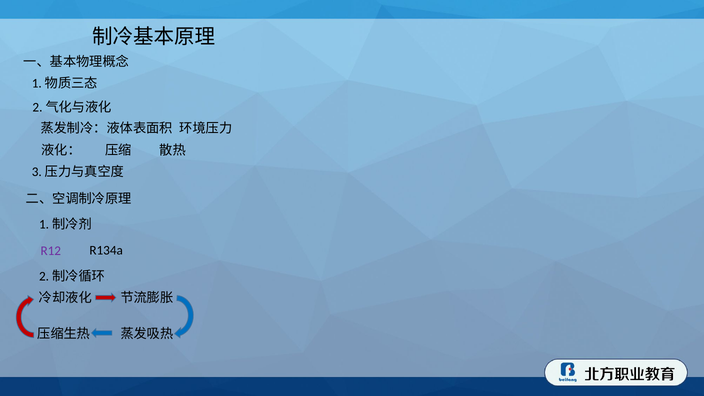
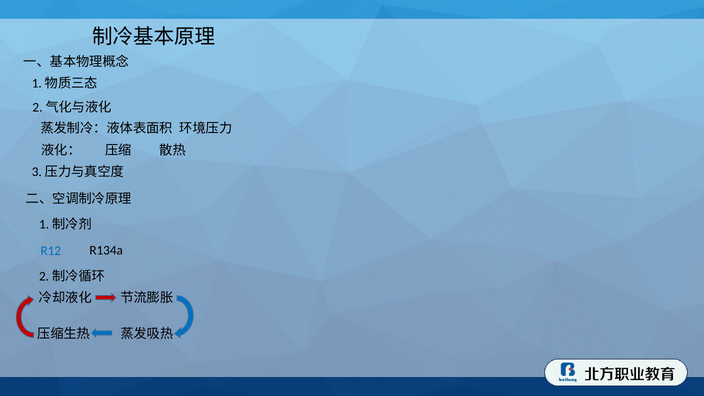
R12 colour: purple -> blue
